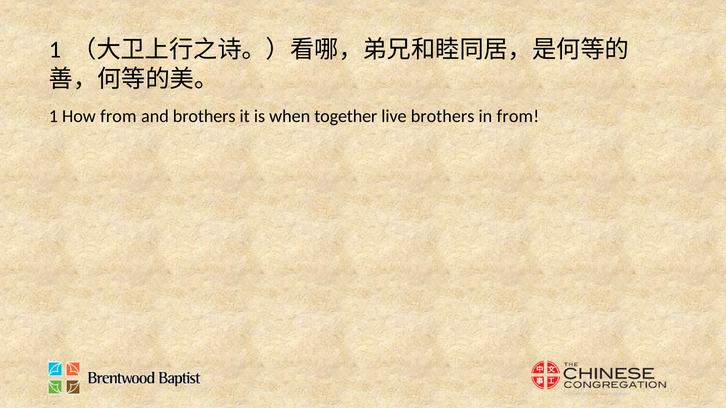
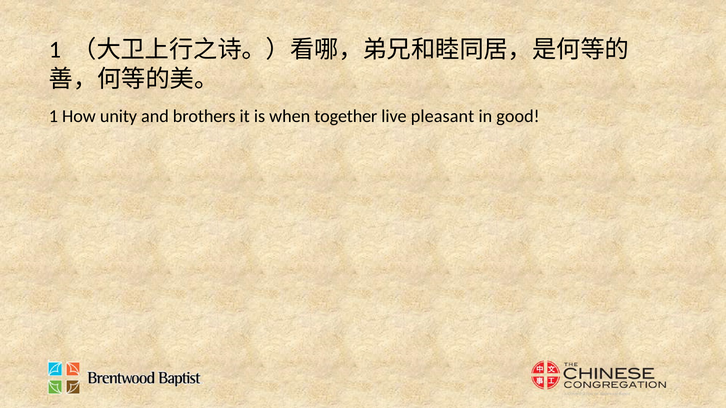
How from: from -> unity
live brothers: brothers -> pleasant
in from: from -> good
